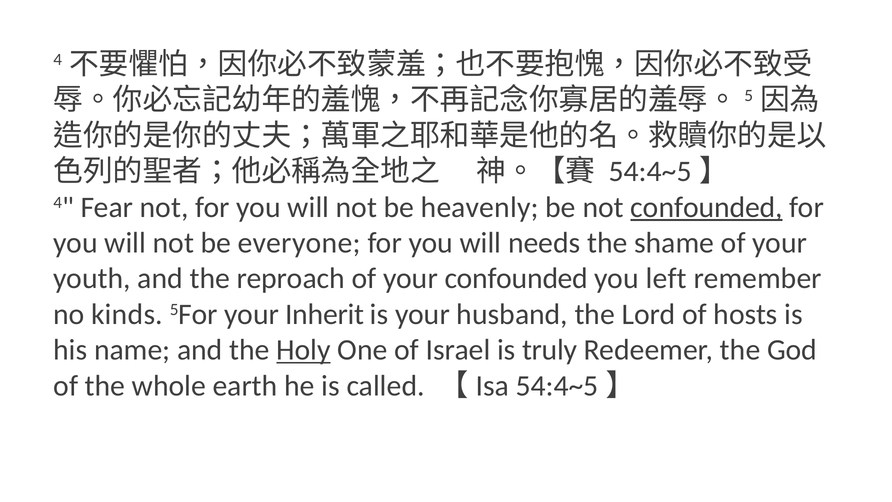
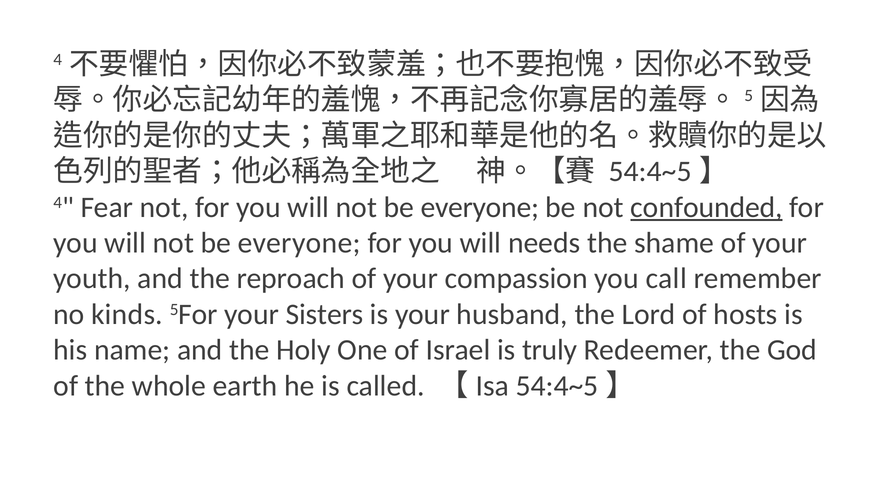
heavenly at (480, 207): heavenly -> everyone
your confounded: confounded -> compassion
left: left -> call
Inherit: Inherit -> Sisters
Holy underline: present -> none
